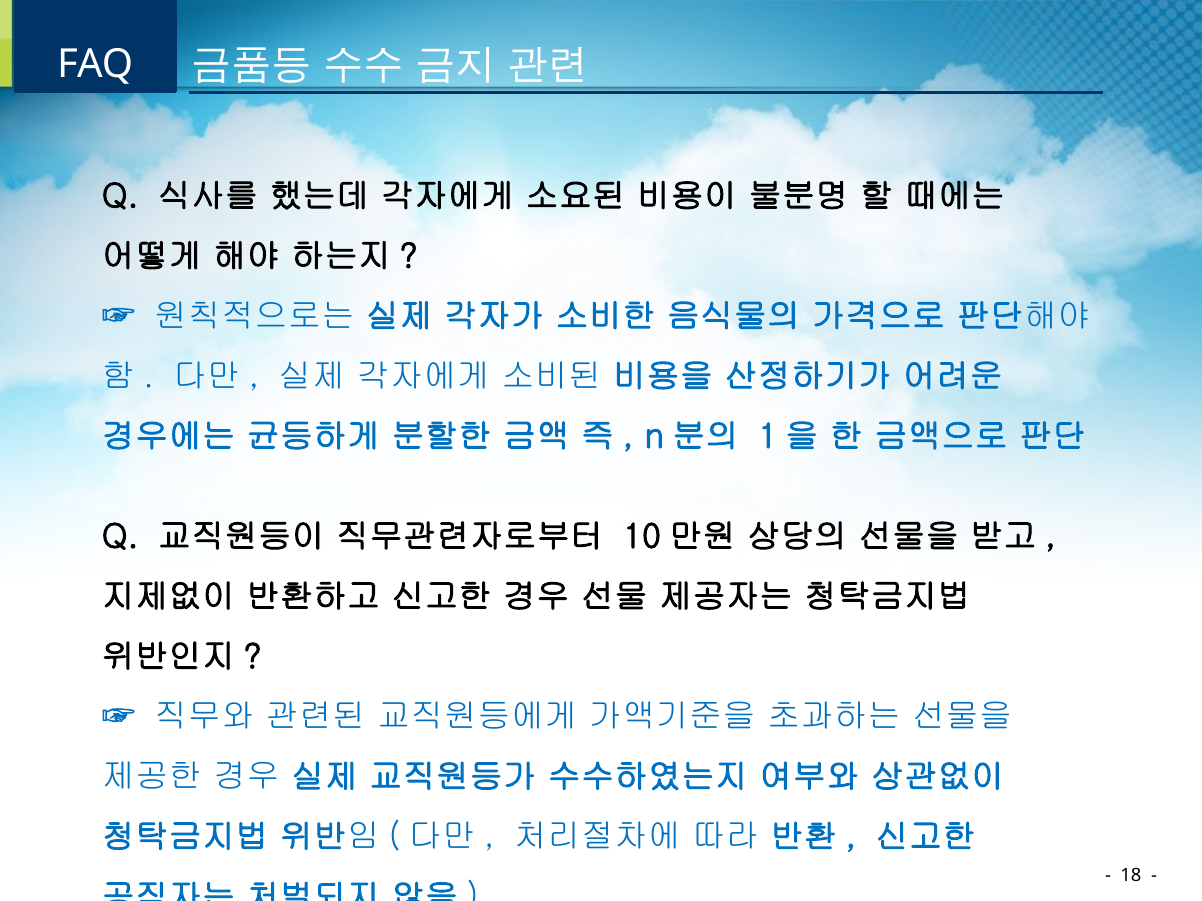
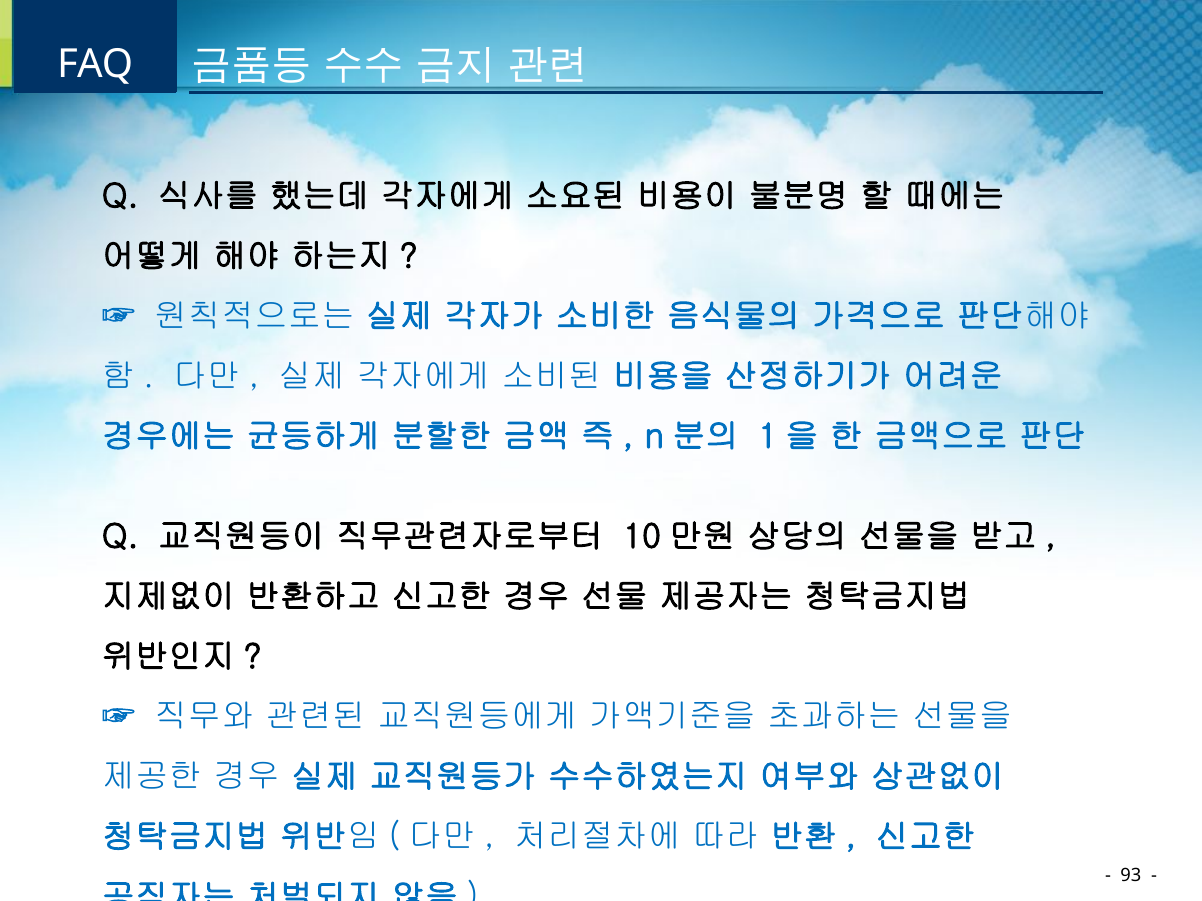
18: 18 -> 93
